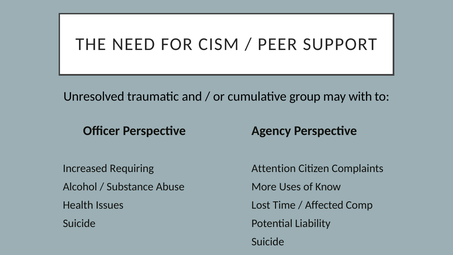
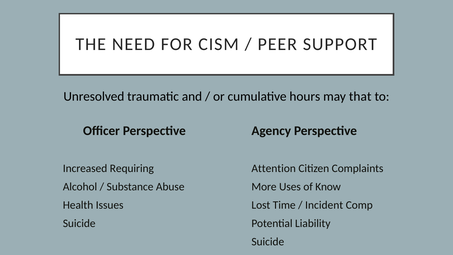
group: group -> hours
with: with -> that
Affected: Affected -> Incident
